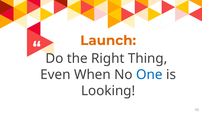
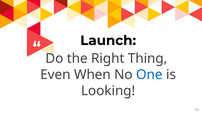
Launch colour: orange -> black
